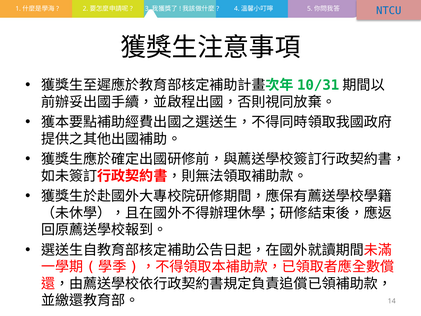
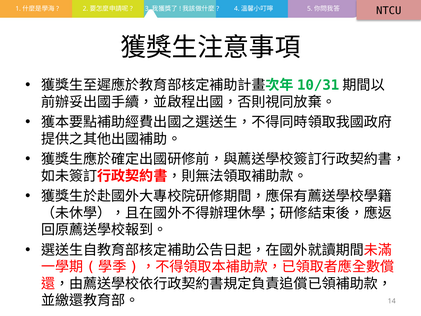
NTCU colour: blue -> black
